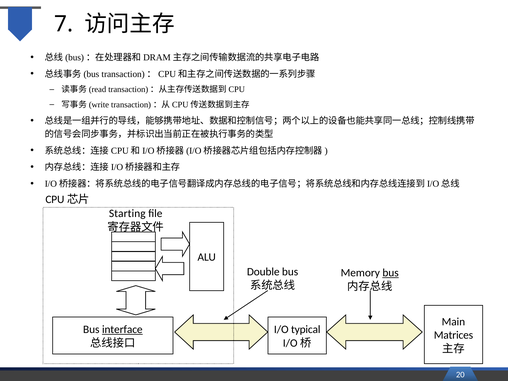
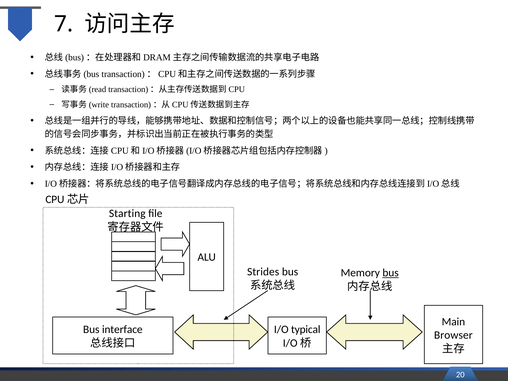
Double: Double -> Strides
interface underline: present -> none
Matrices: Matrices -> Browser
